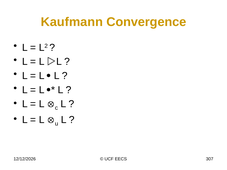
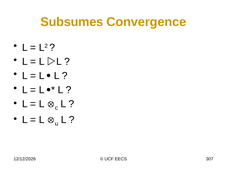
Kaufmann: Kaufmann -> Subsumes
